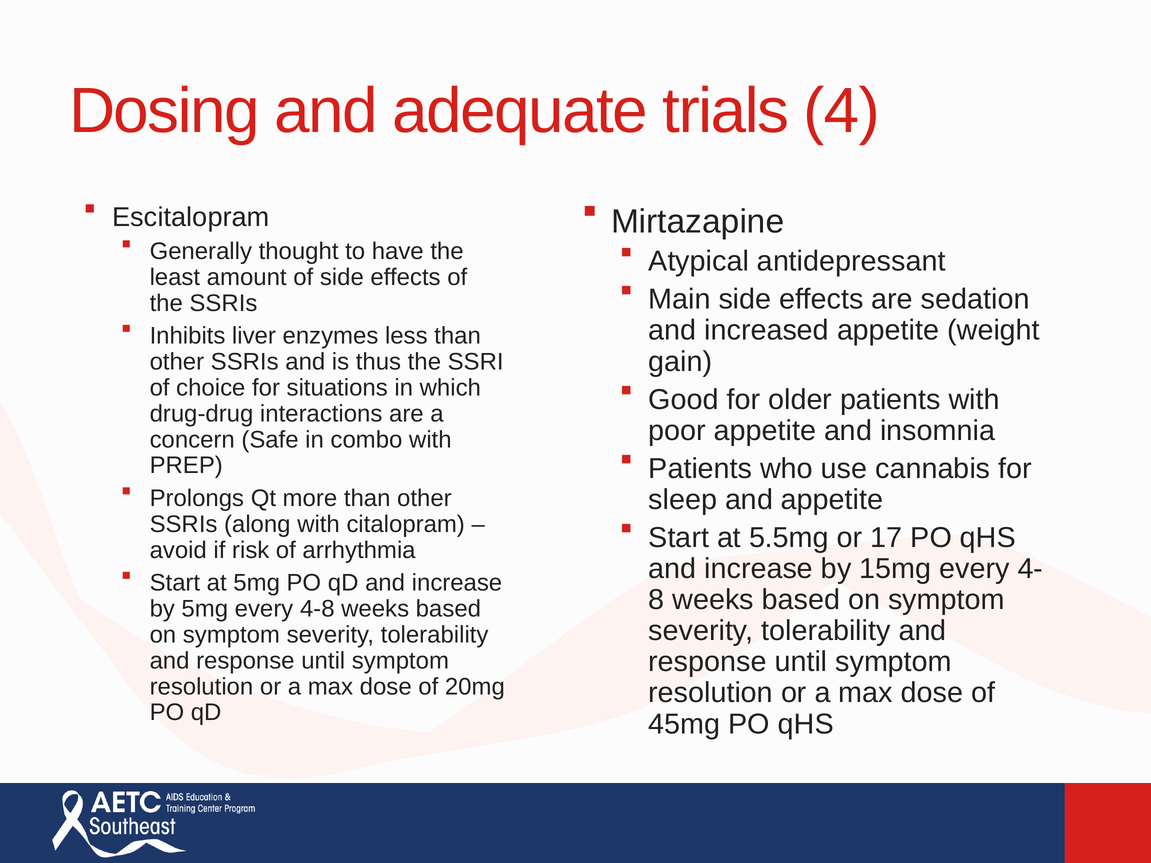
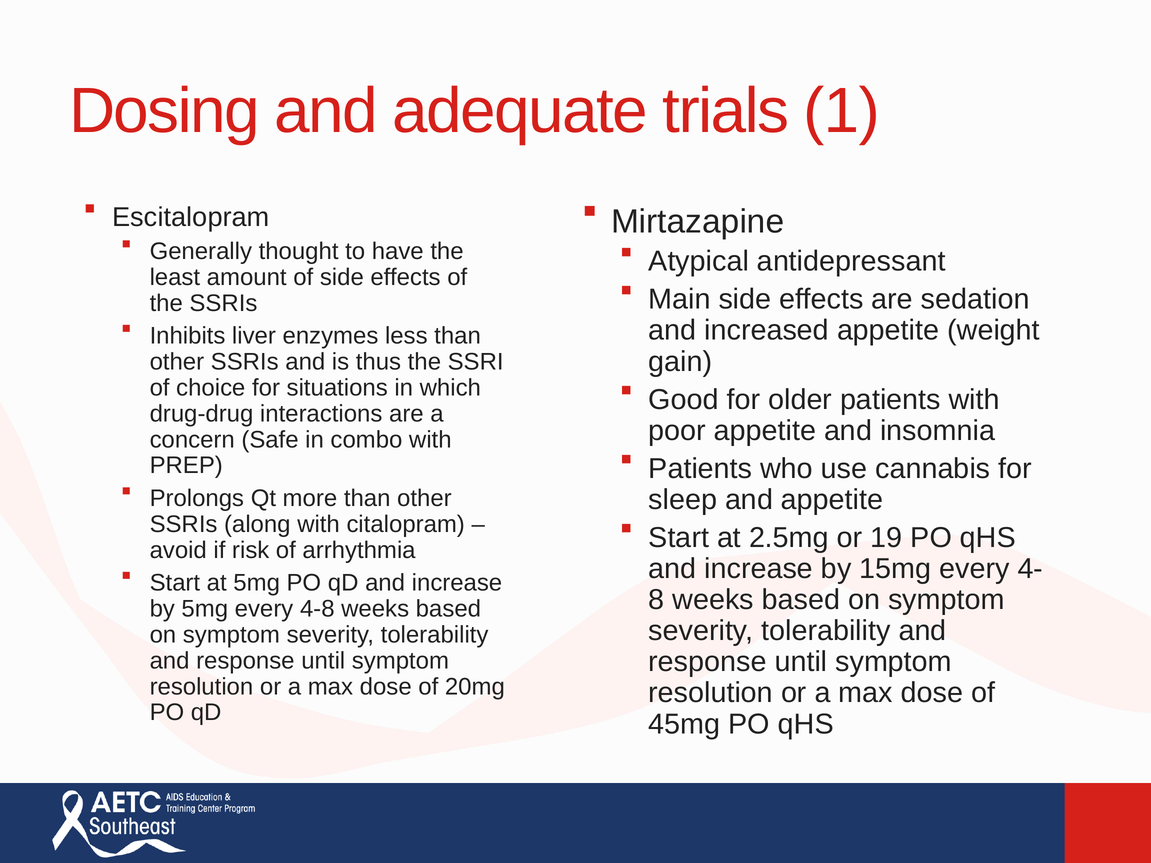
4: 4 -> 1
5.5mg: 5.5mg -> 2.5mg
17: 17 -> 19
